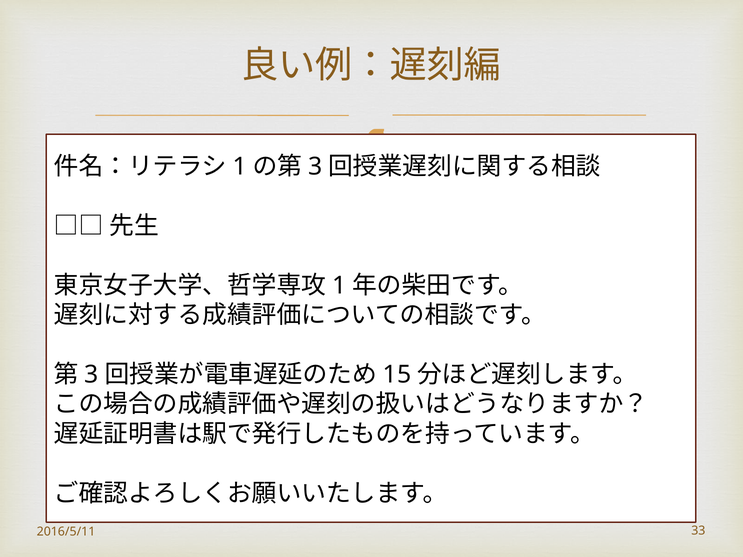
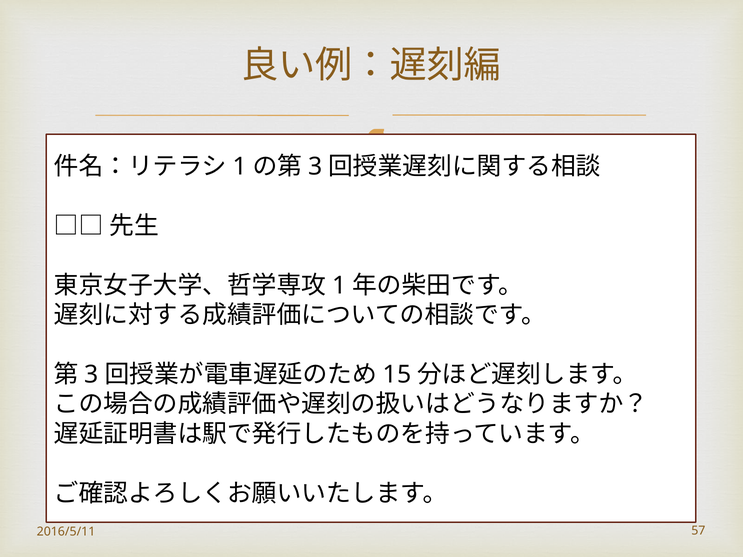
33: 33 -> 57
